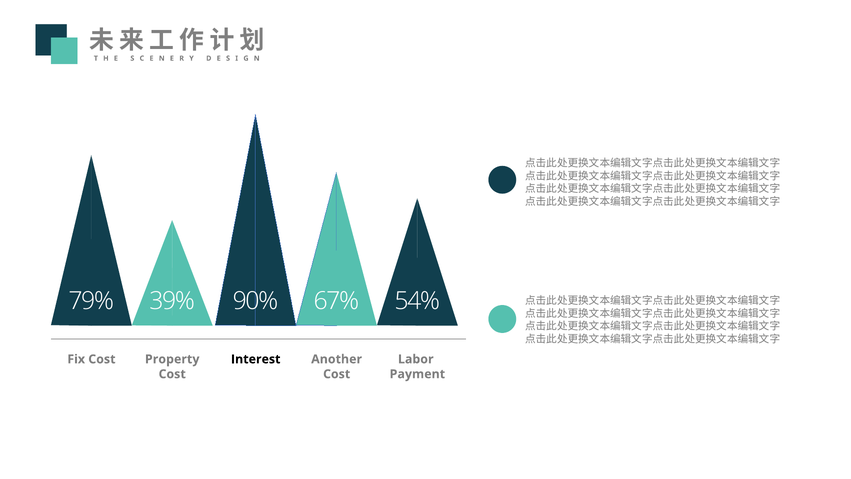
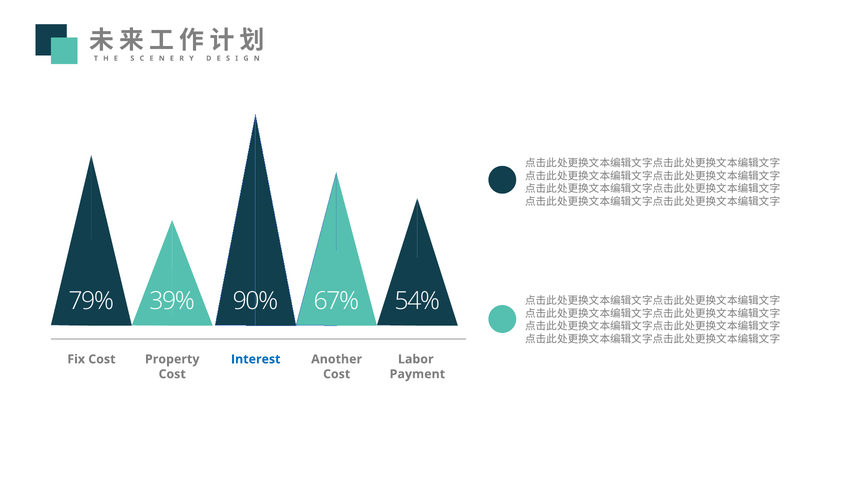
Interest colour: black -> blue
